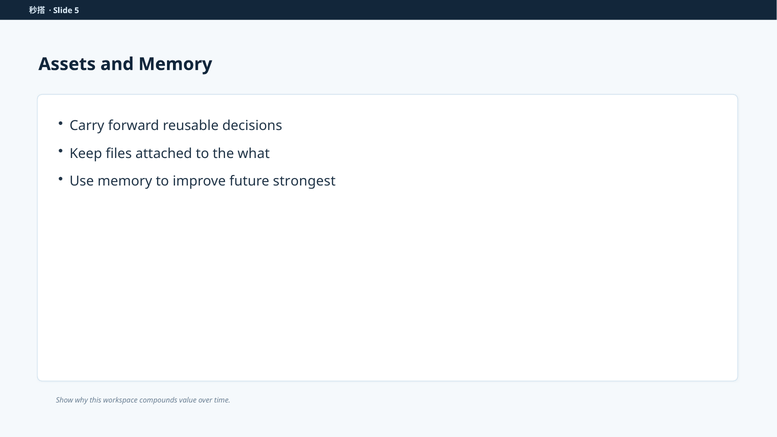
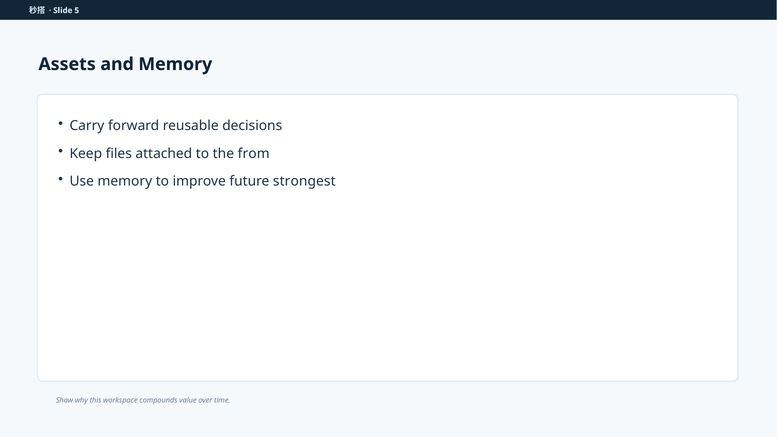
what: what -> from
